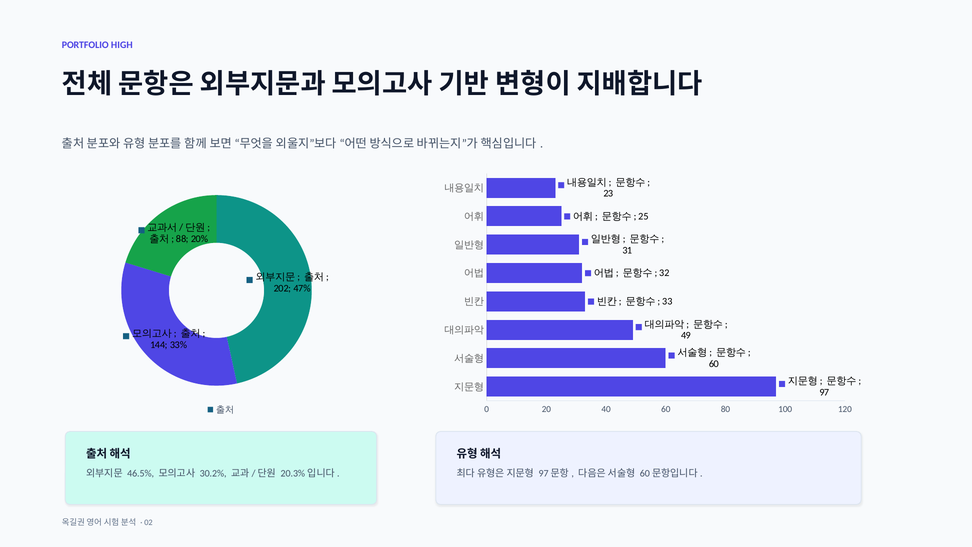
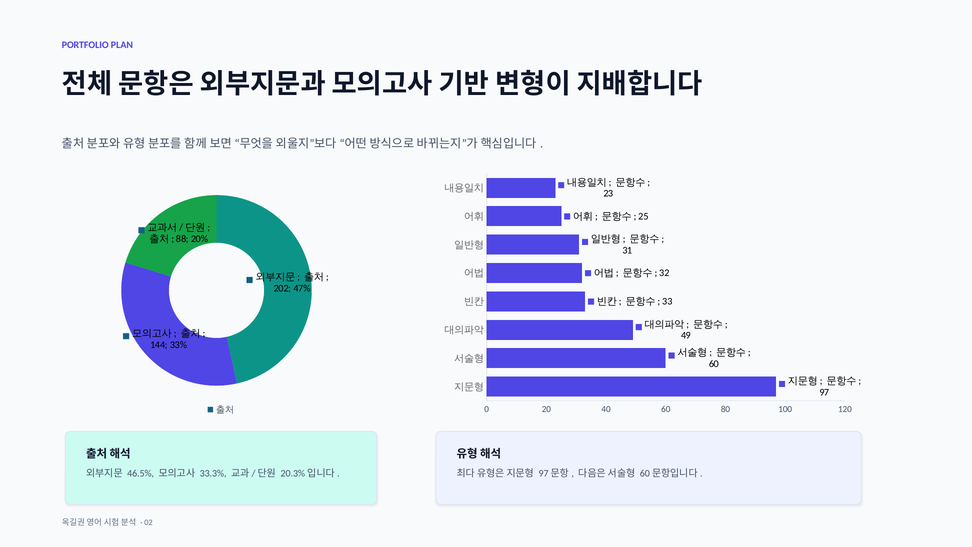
HIGH: HIGH -> PLAN
30.2%: 30.2% -> 33.3%
